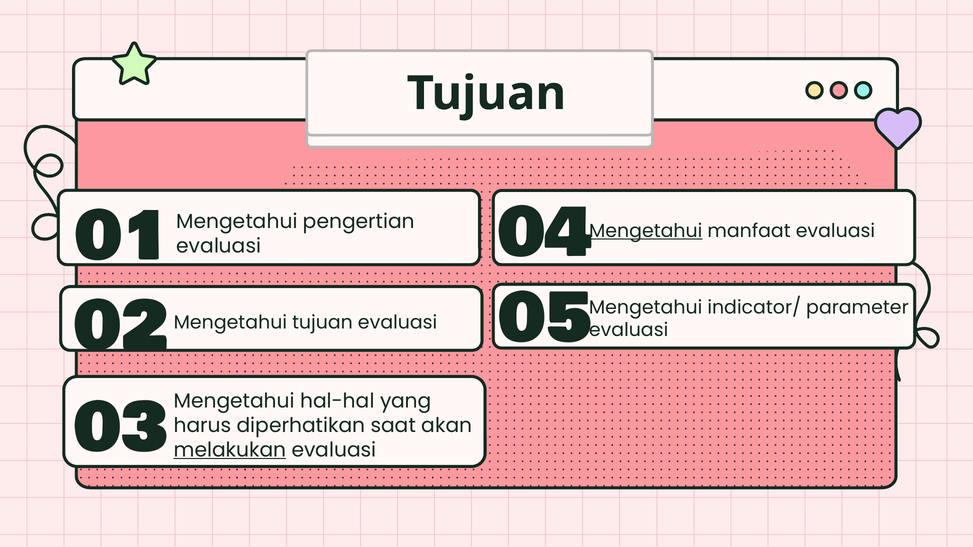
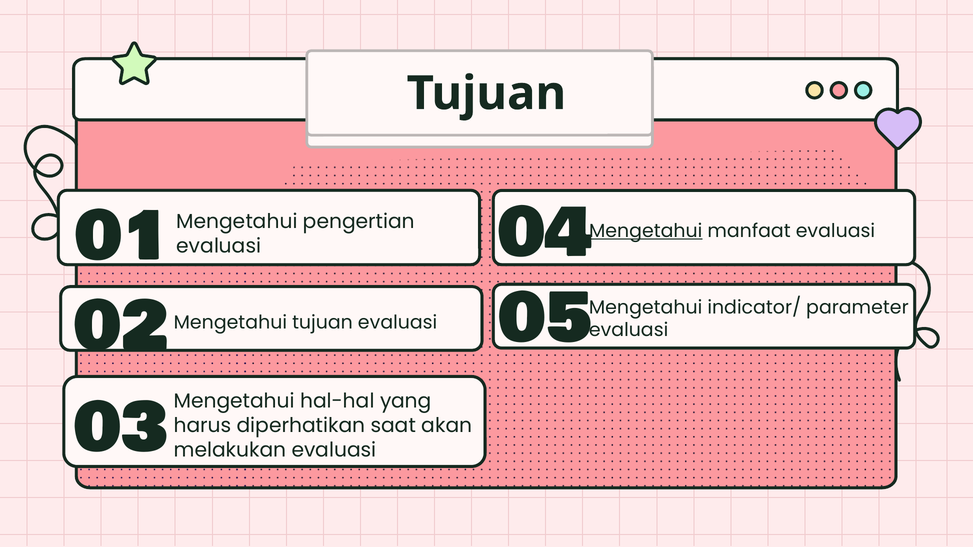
melakukan underline: present -> none
